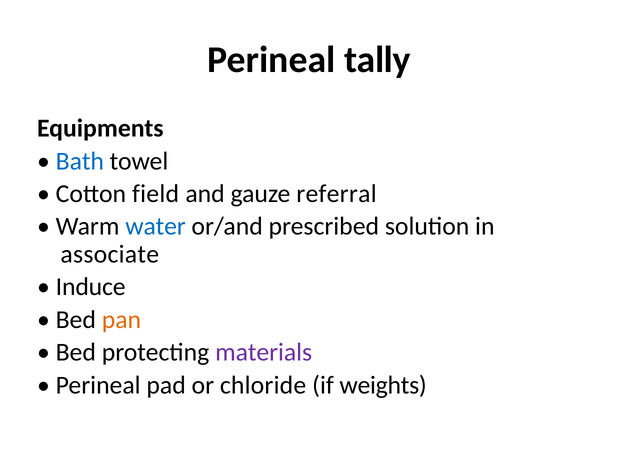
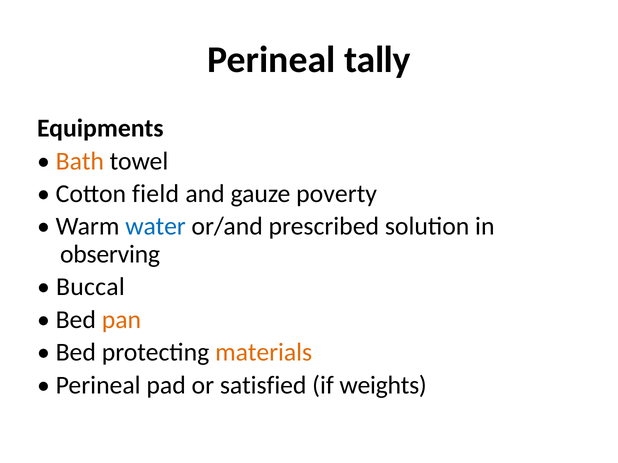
Bath colour: blue -> orange
referral: referral -> poverty
associate: associate -> observing
Induce: Induce -> Buccal
materials colour: purple -> orange
chloride: chloride -> satisfied
